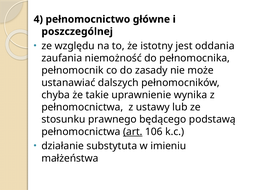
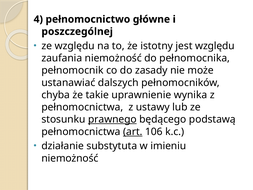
jest oddania: oddania -> względu
prawnego underline: none -> present
małżeństwa at (70, 158): małżeństwa -> niemożność
